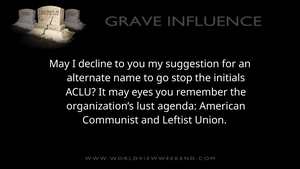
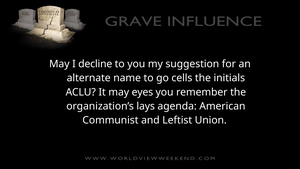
stop: stop -> cells
lust: lust -> lays
